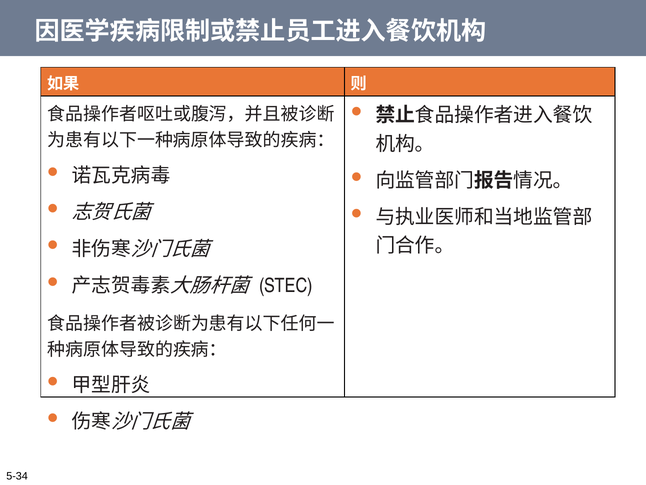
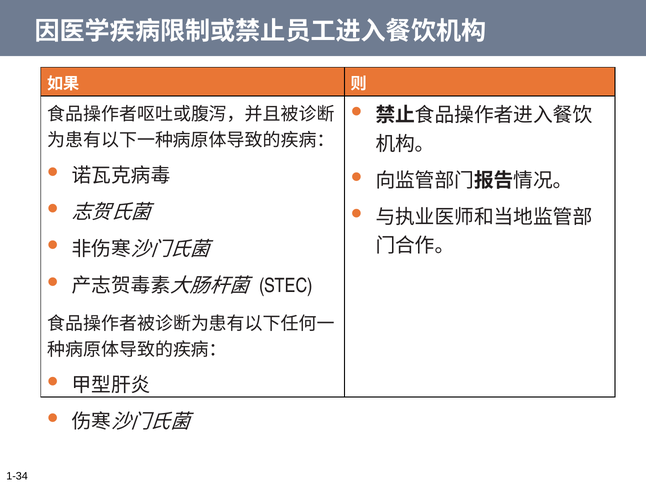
5-34: 5-34 -> 1-34
